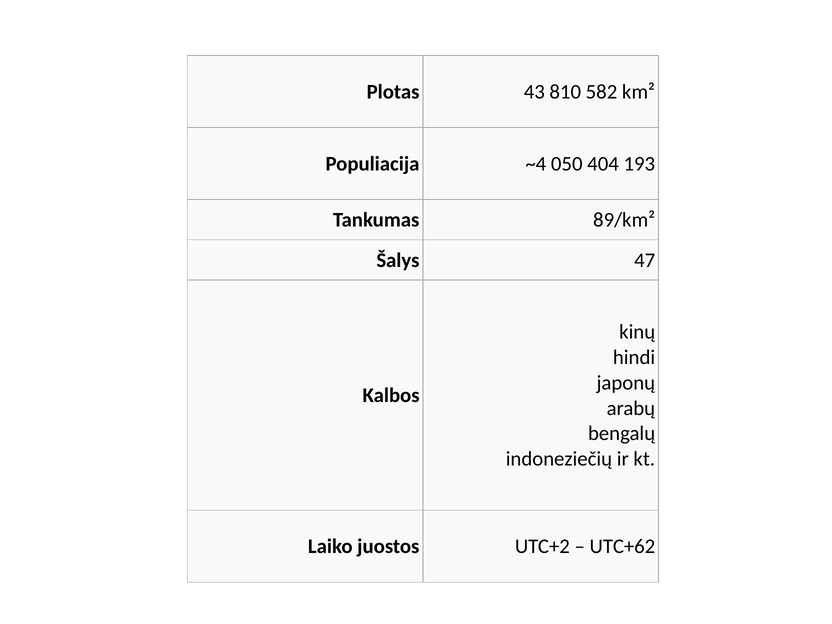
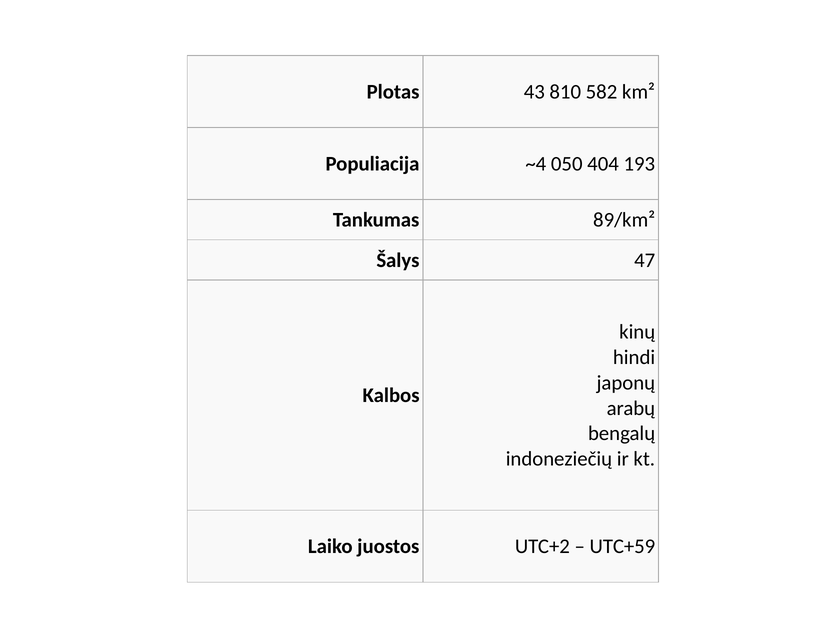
UTC+62: UTC+62 -> UTC+59
